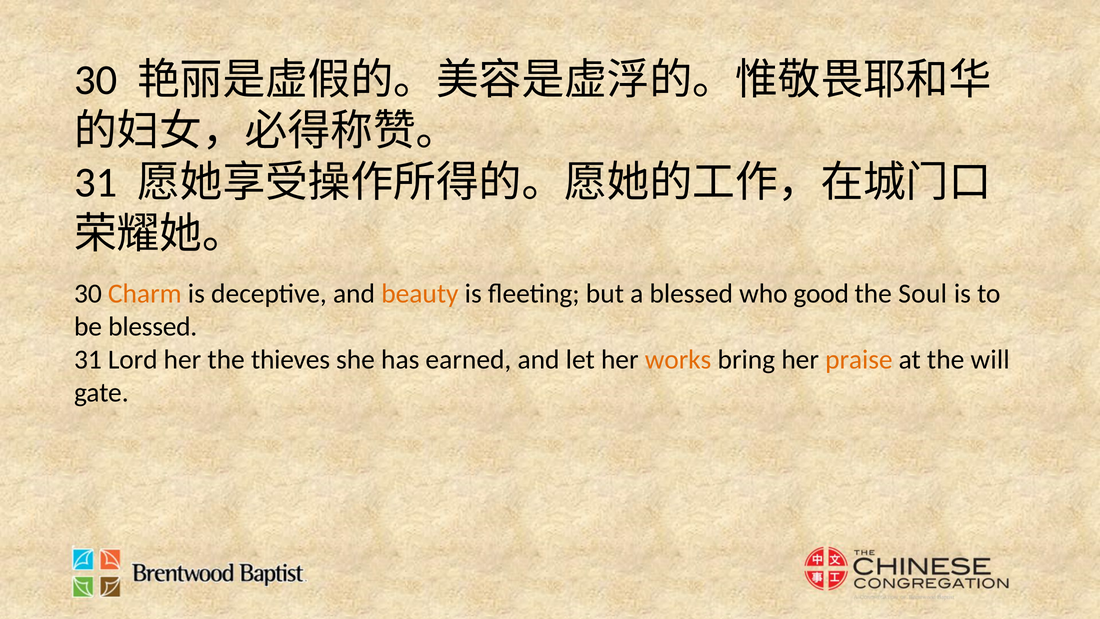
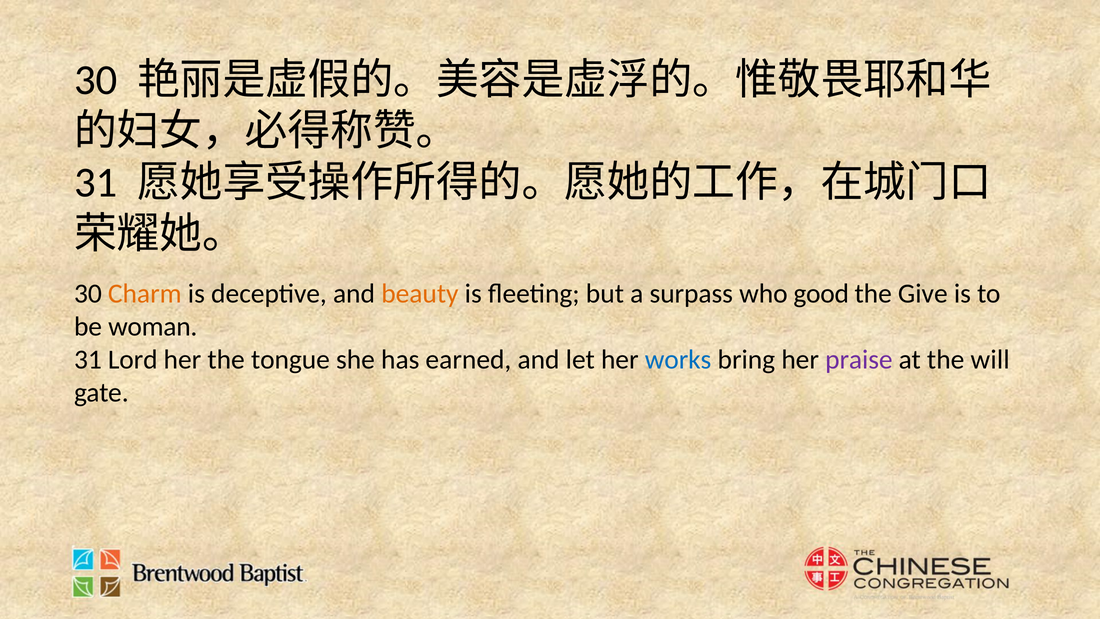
a blessed: blessed -> surpass
Soul: Soul -> Give
be blessed: blessed -> woman
thieves: thieves -> tongue
works colour: orange -> blue
praise colour: orange -> purple
